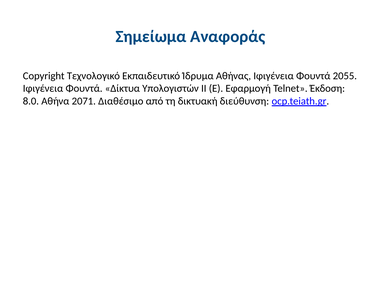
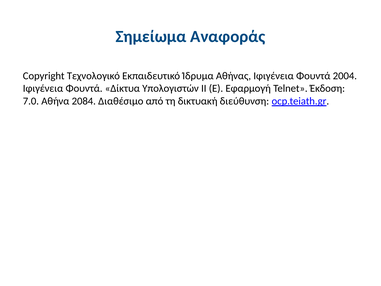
2055: 2055 -> 2004
8.0: 8.0 -> 7.0
2071: 2071 -> 2084
